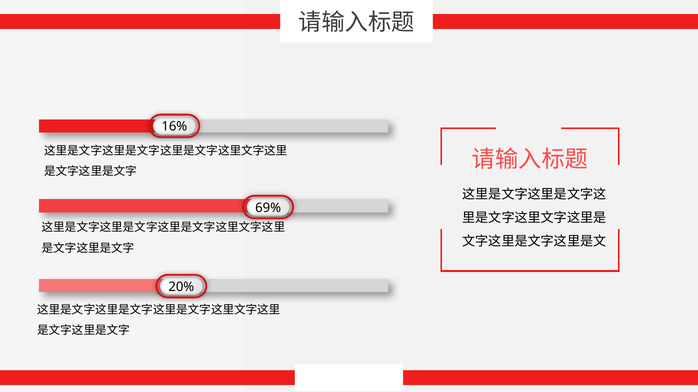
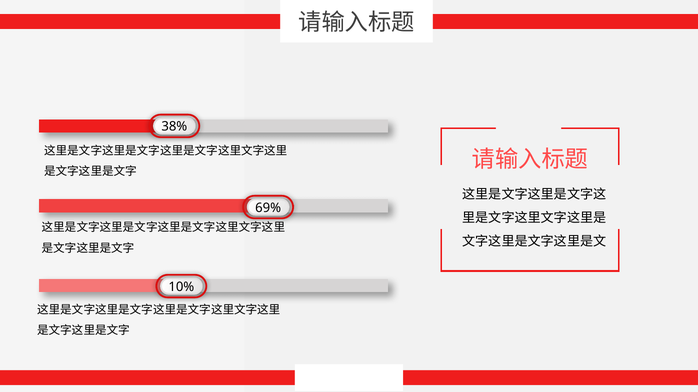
16%: 16% -> 38%
20%: 20% -> 10%
